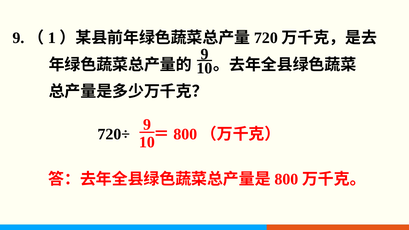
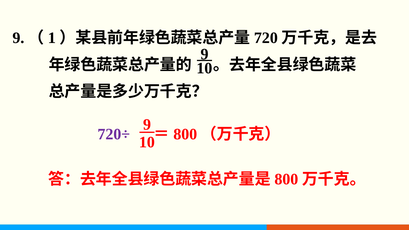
720÷ colour: black -> purple
